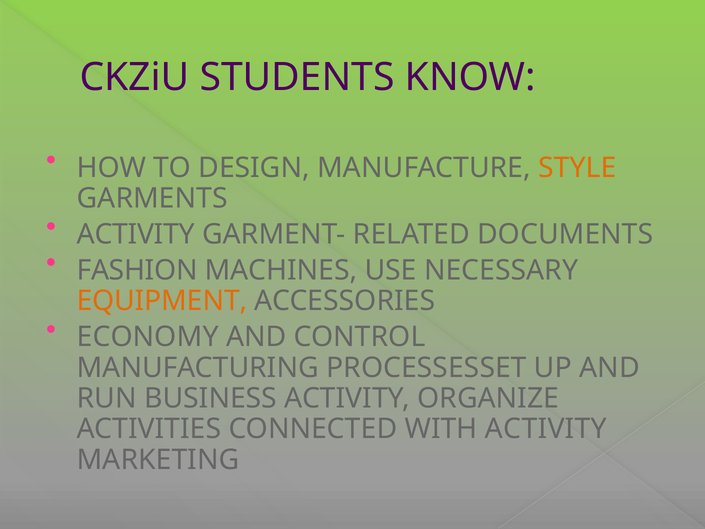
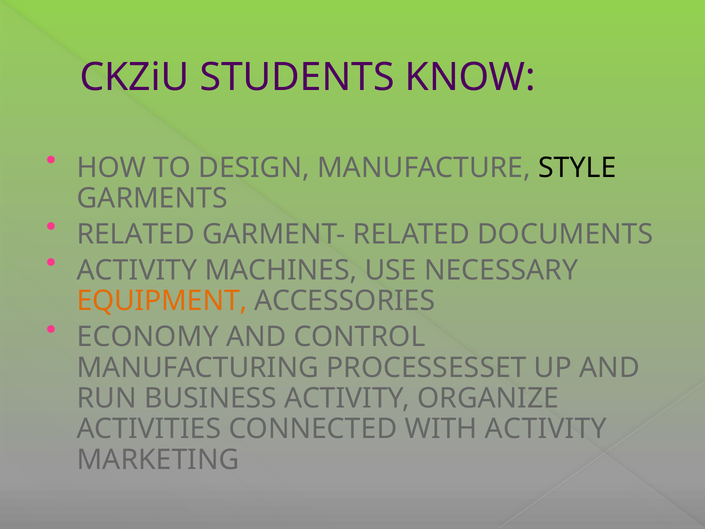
STYLE colour: orange -> black
ACTIVITY at (136, 234): ACTIVITY -> RELATED
FASHION at (137, 270): FASHION -> ACTIVITY
